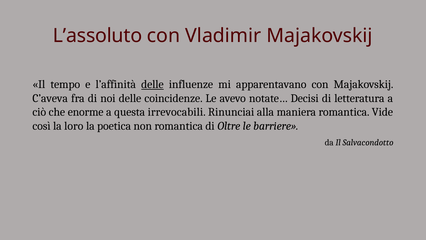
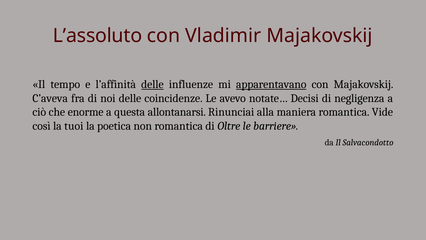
apparentavano underline: none -> present
letteratura: letteratura -> negligenza
irrevocabili: irrevocabili -> allontanarsi
loro: loro -> tuoi
